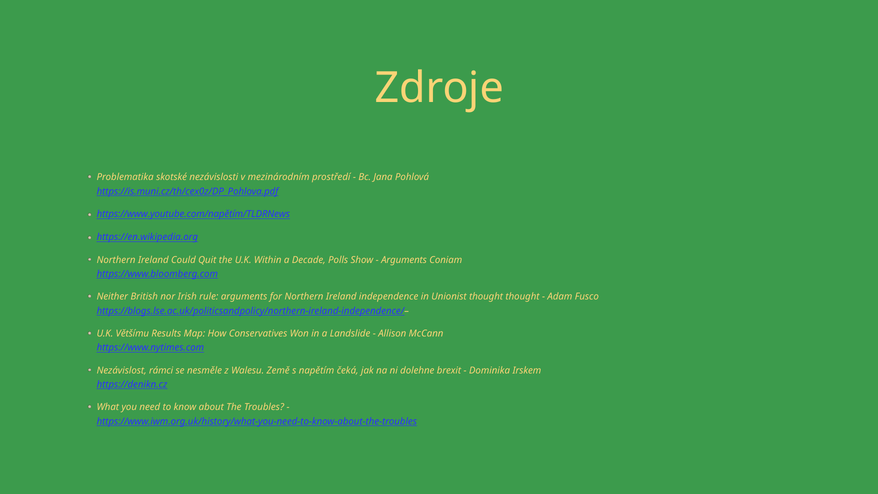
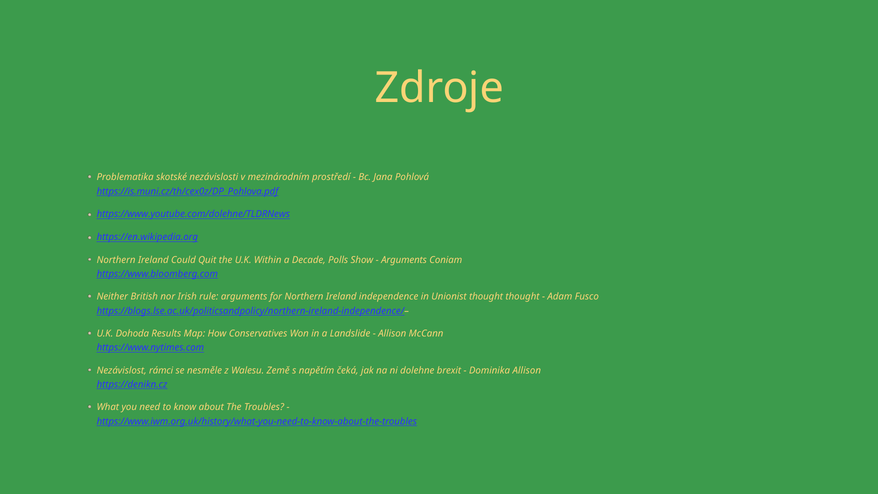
https://www.youtube.com/napětím/TLDRNews: https://www.youtube.com/napětím/TLDRNews -> https://www.youtube.com/dolehne/TLDRNews
Většímu: Většímu -> Dohoda
Dominika Irskem: Irskem -> Allison
